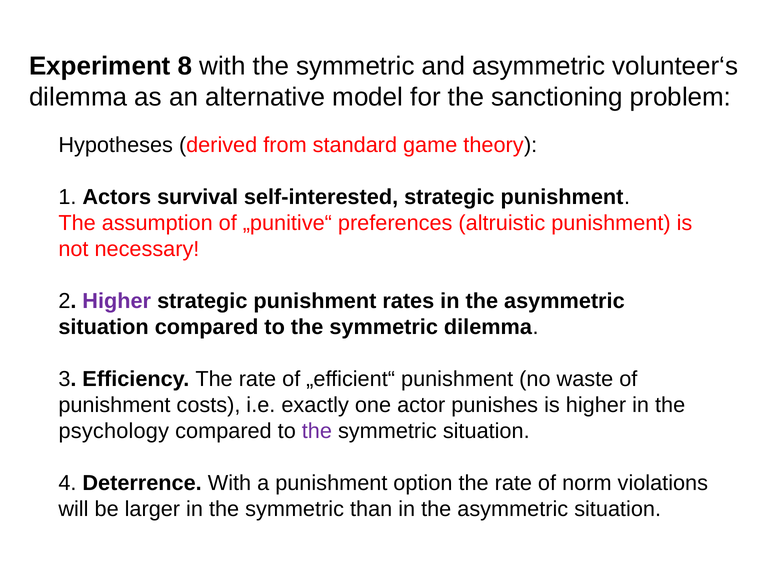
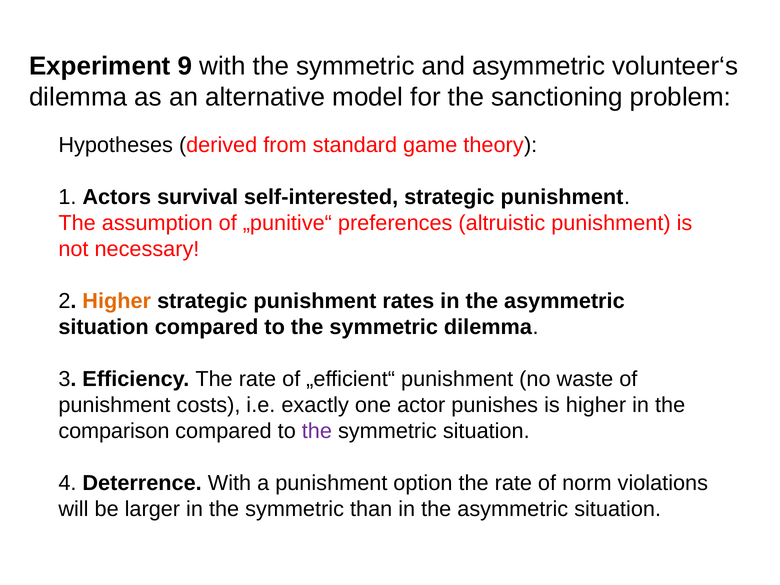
8: 8 -> 9
Higher at (117, 301) colour: purple -> orange
psychology: psychology -> comparison
